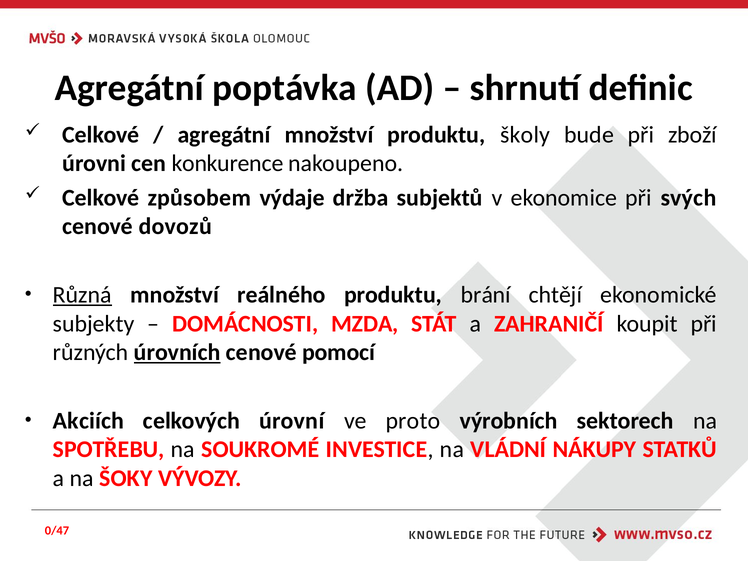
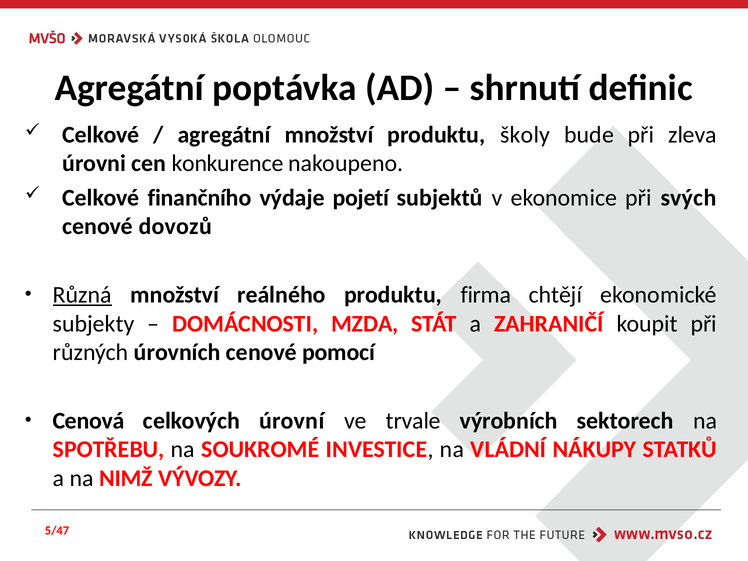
zboží: zboží -> zleva
způsobem: způsobem -> finančního
držba: držba -> pojetí
brání: brání -> firma
úrovních underline: present -> none
Akciích: Akciích -> Cenová
proto: proto -> trvale
ŠOKY: ŠOKY -> NIMŽ
0/47: 0/47 -> 5/47
